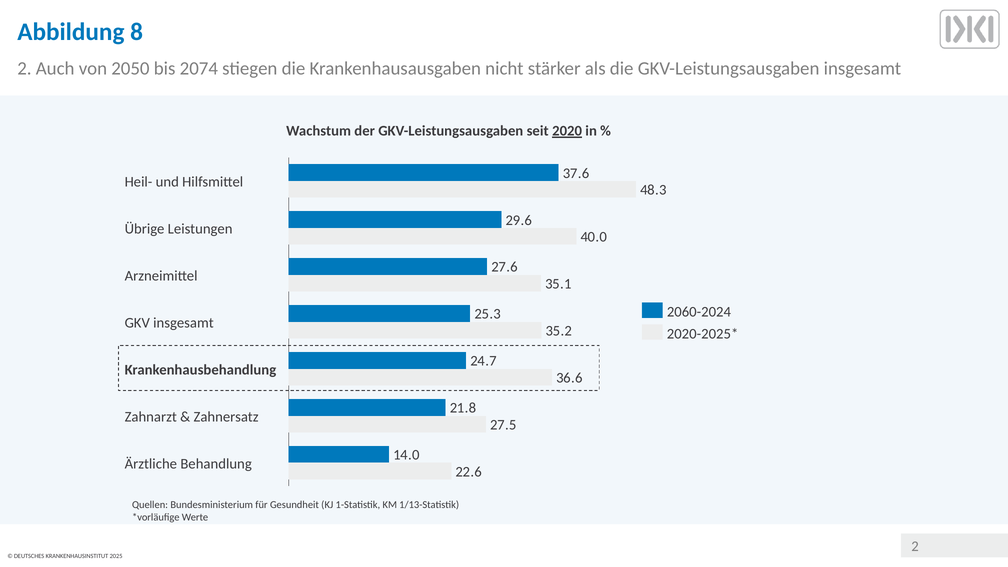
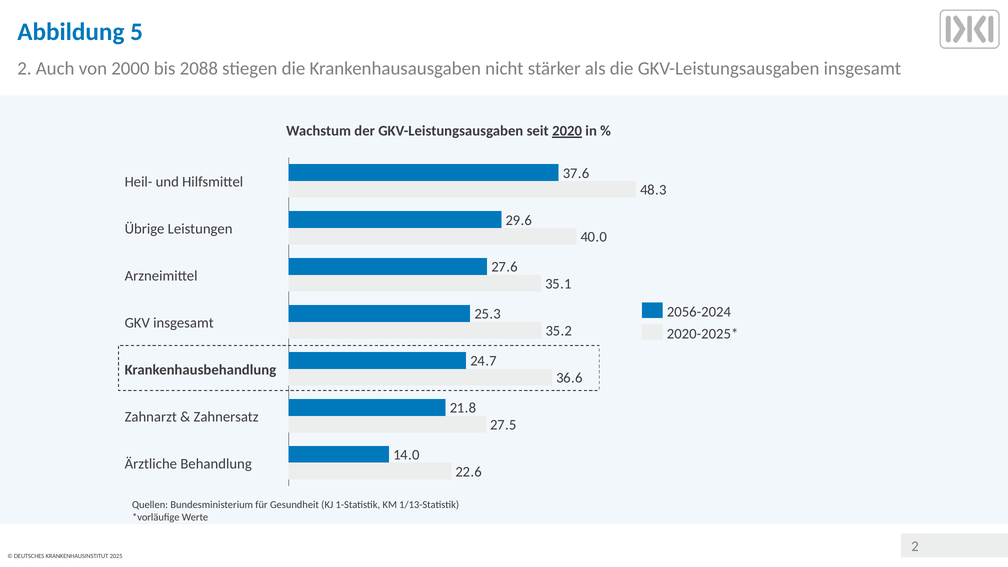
8: 8 -> 5
2050: 2050 -> 2000
2074: 2074 -> 2088
2060-2024: 2060-2024 -> 2056-2024
